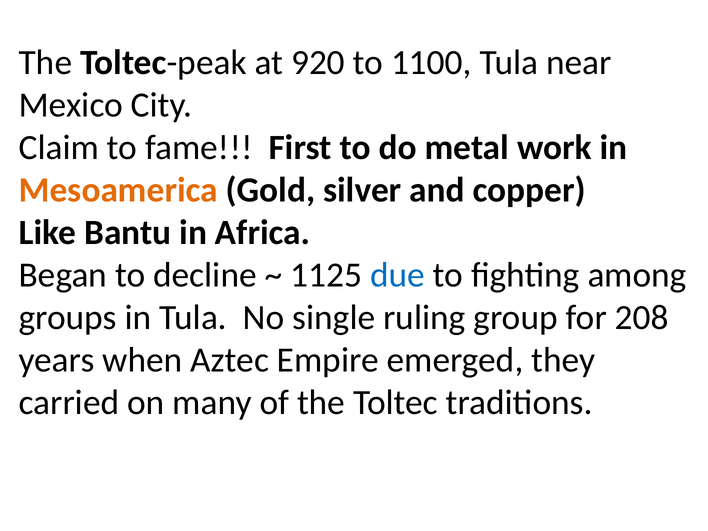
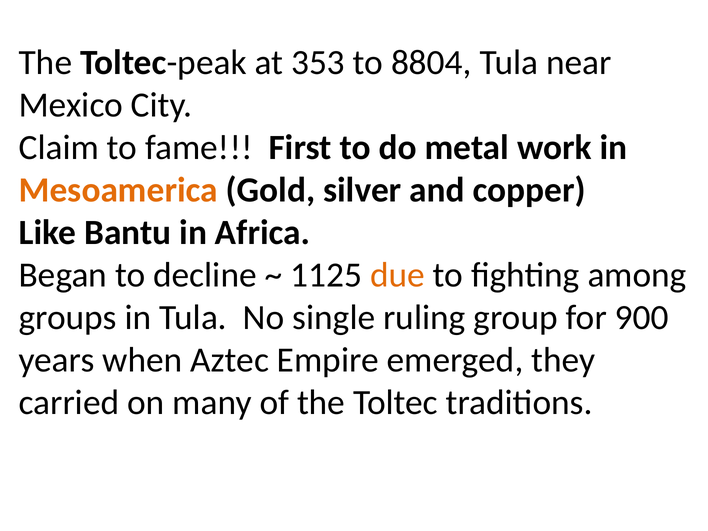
920: 920 -> 353
1100: 1100 -> 8804
due colour: blue -> orange
208: 208 -> 900
